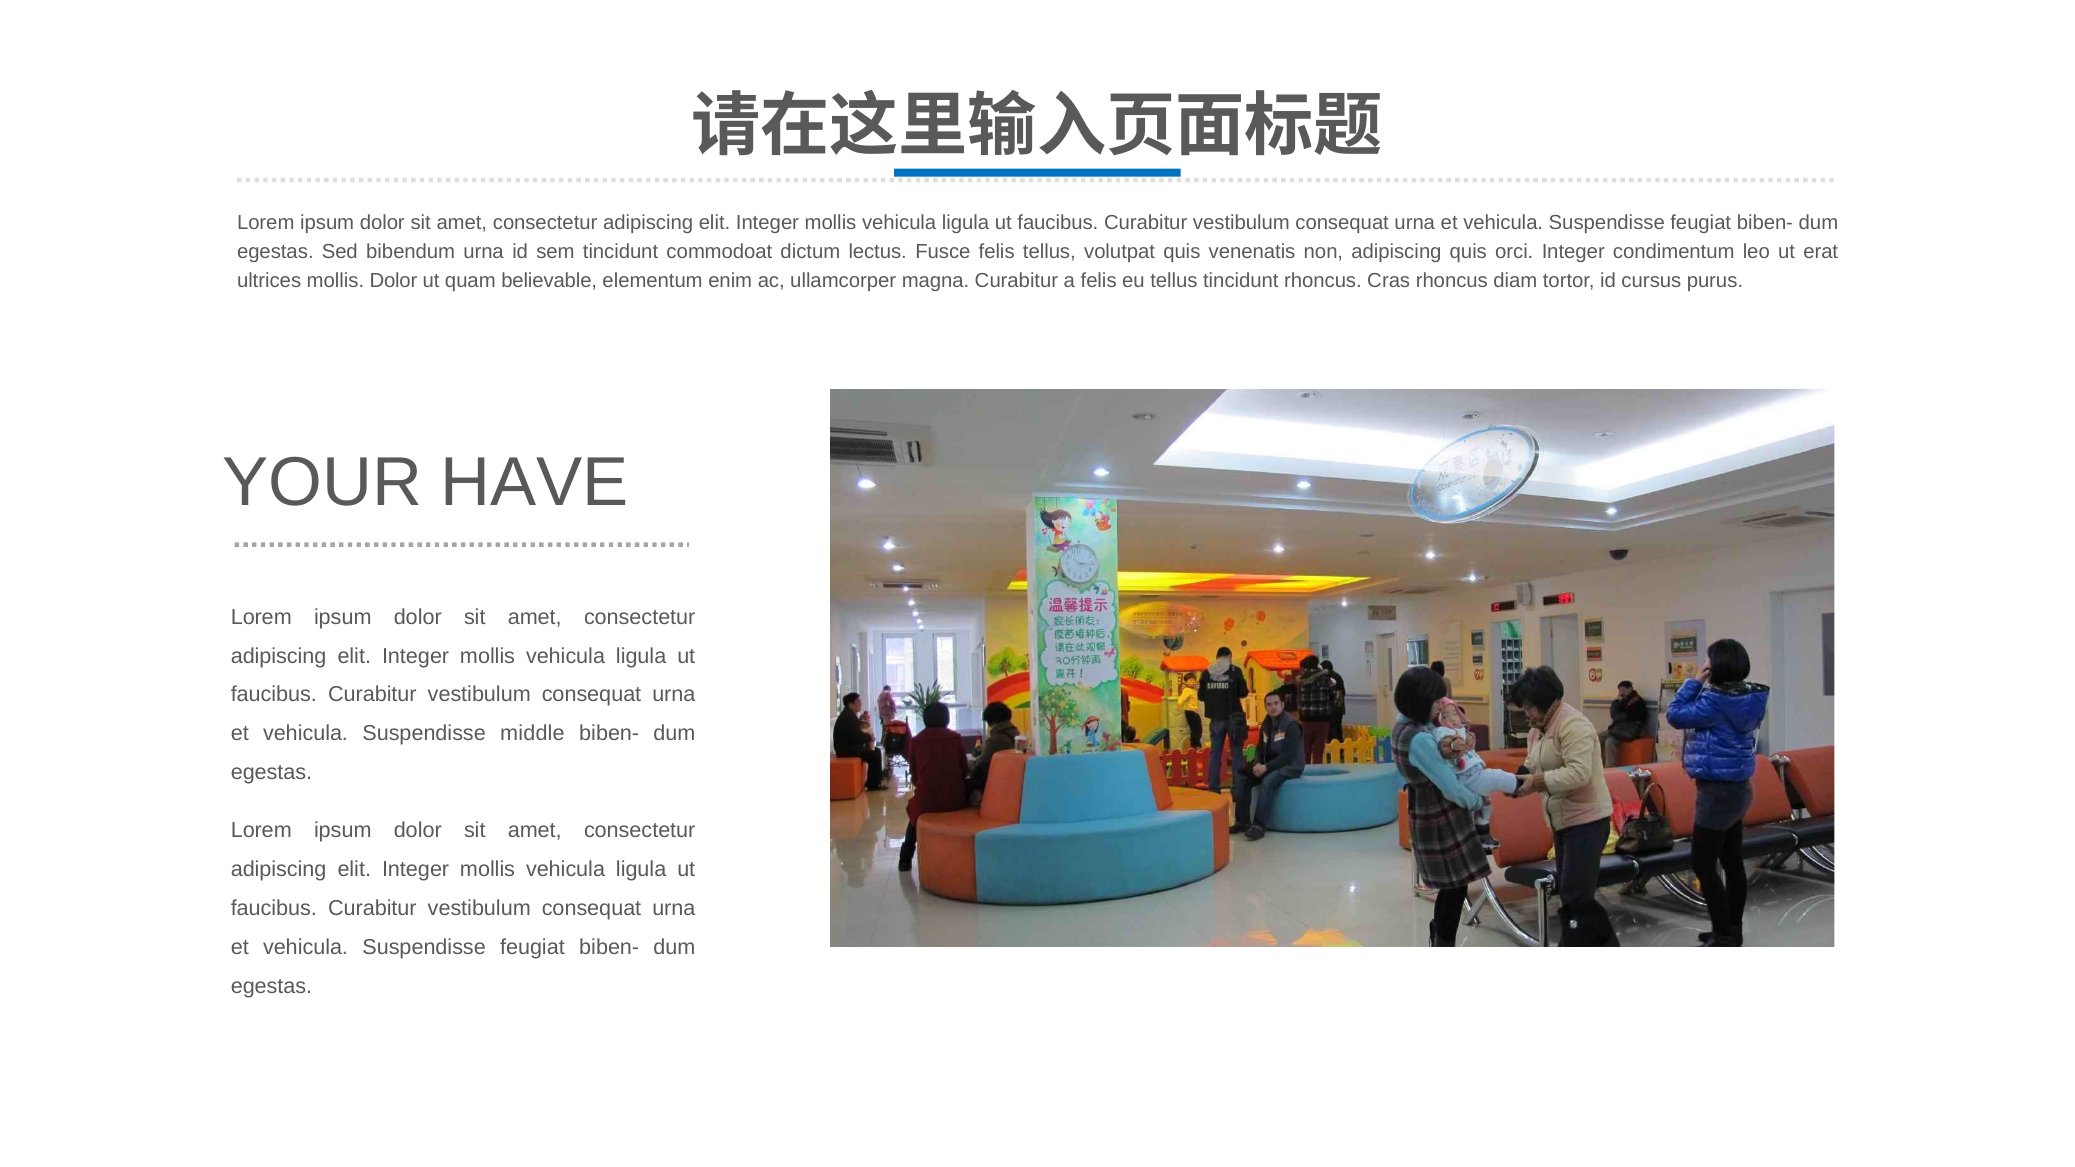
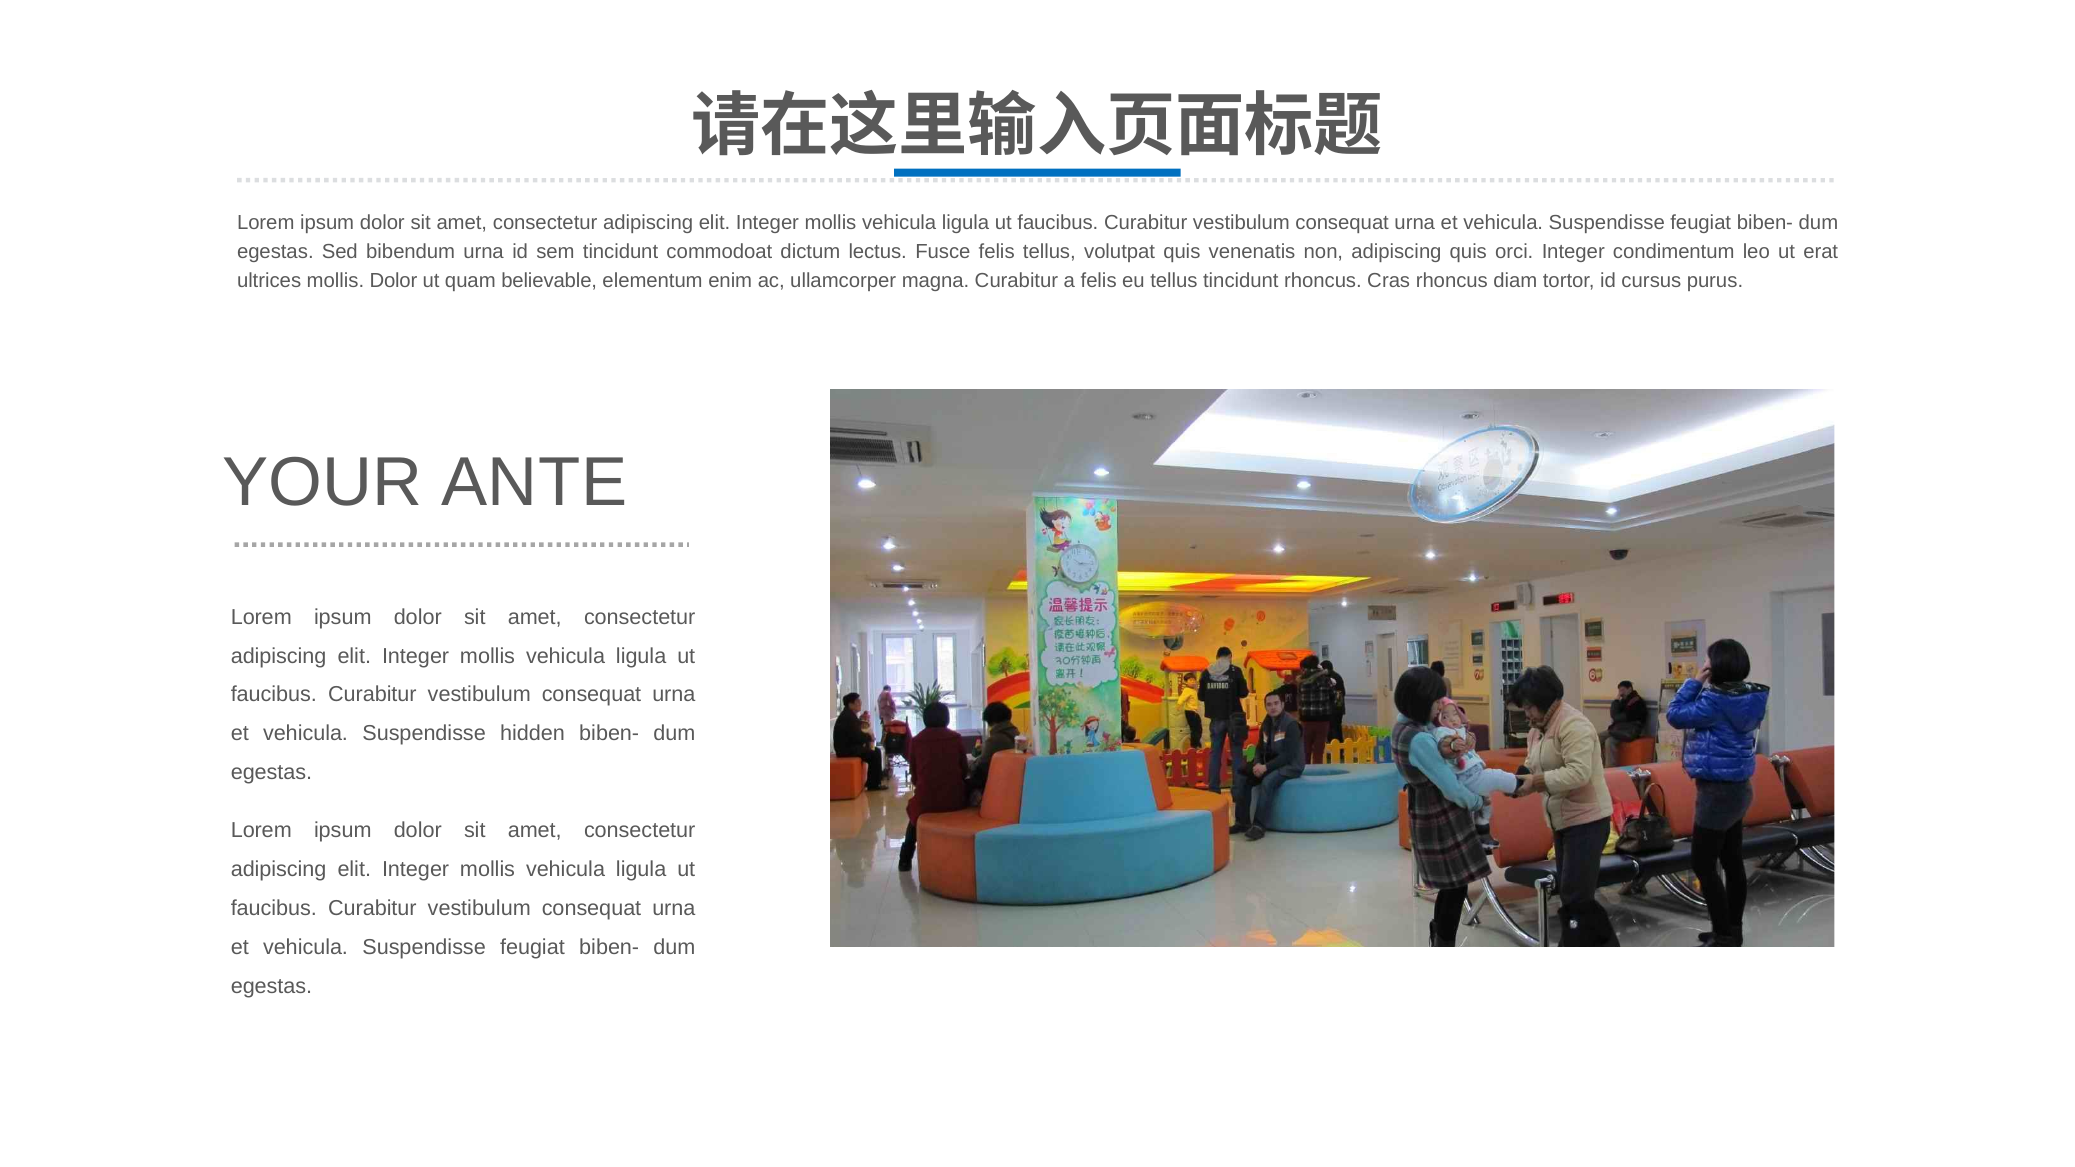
HAVE: HAVE -> ANTE
middle: middle -> hidden
